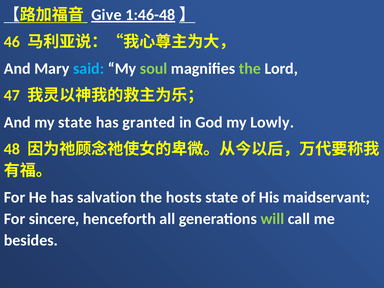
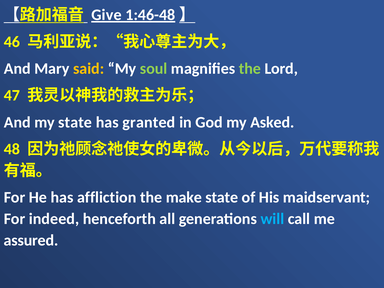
said colour: light blue -> yellow
Lowly: Lowly -> Asked
salvation: salvation -> affliction
hosts: hosts -> make
sincere: sincere -> indeed
will colour: light green -> light blue
besides: besides -> assured
